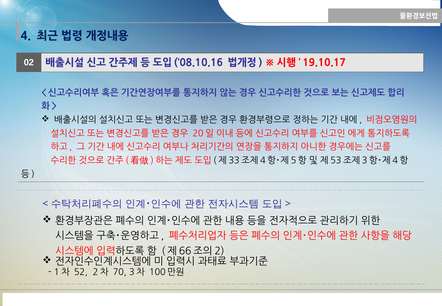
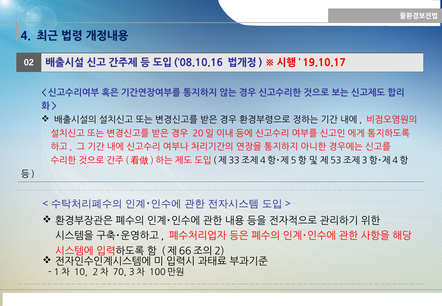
52: 52 -> 10
